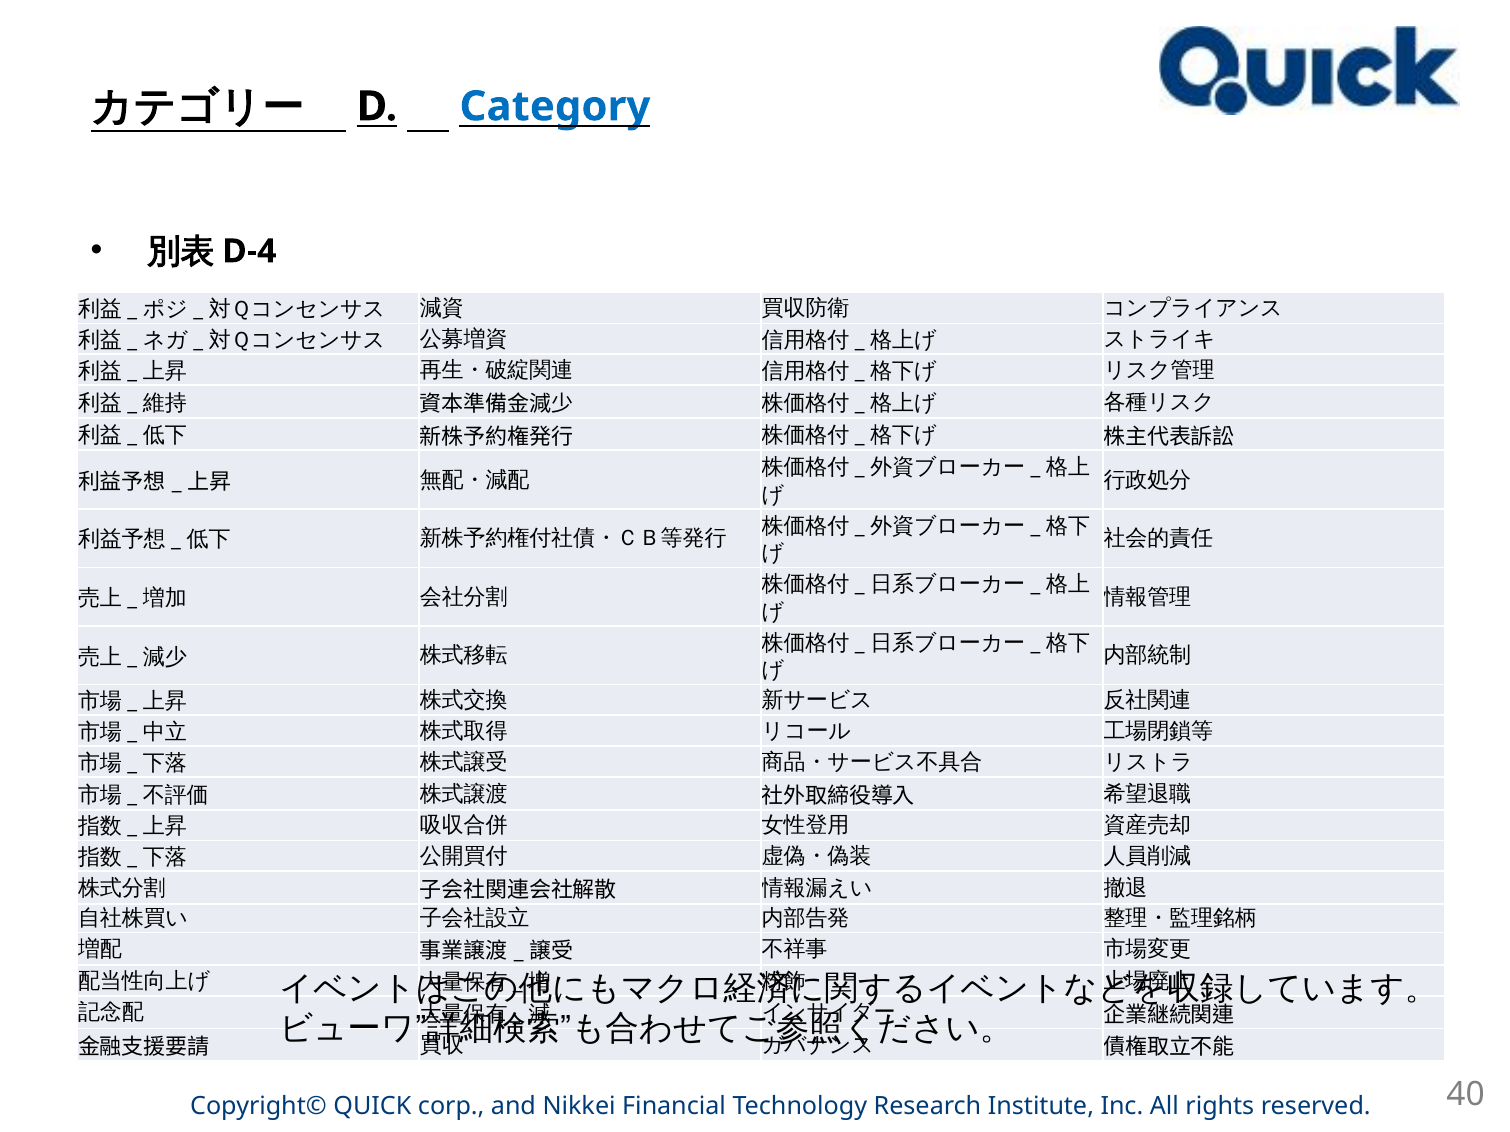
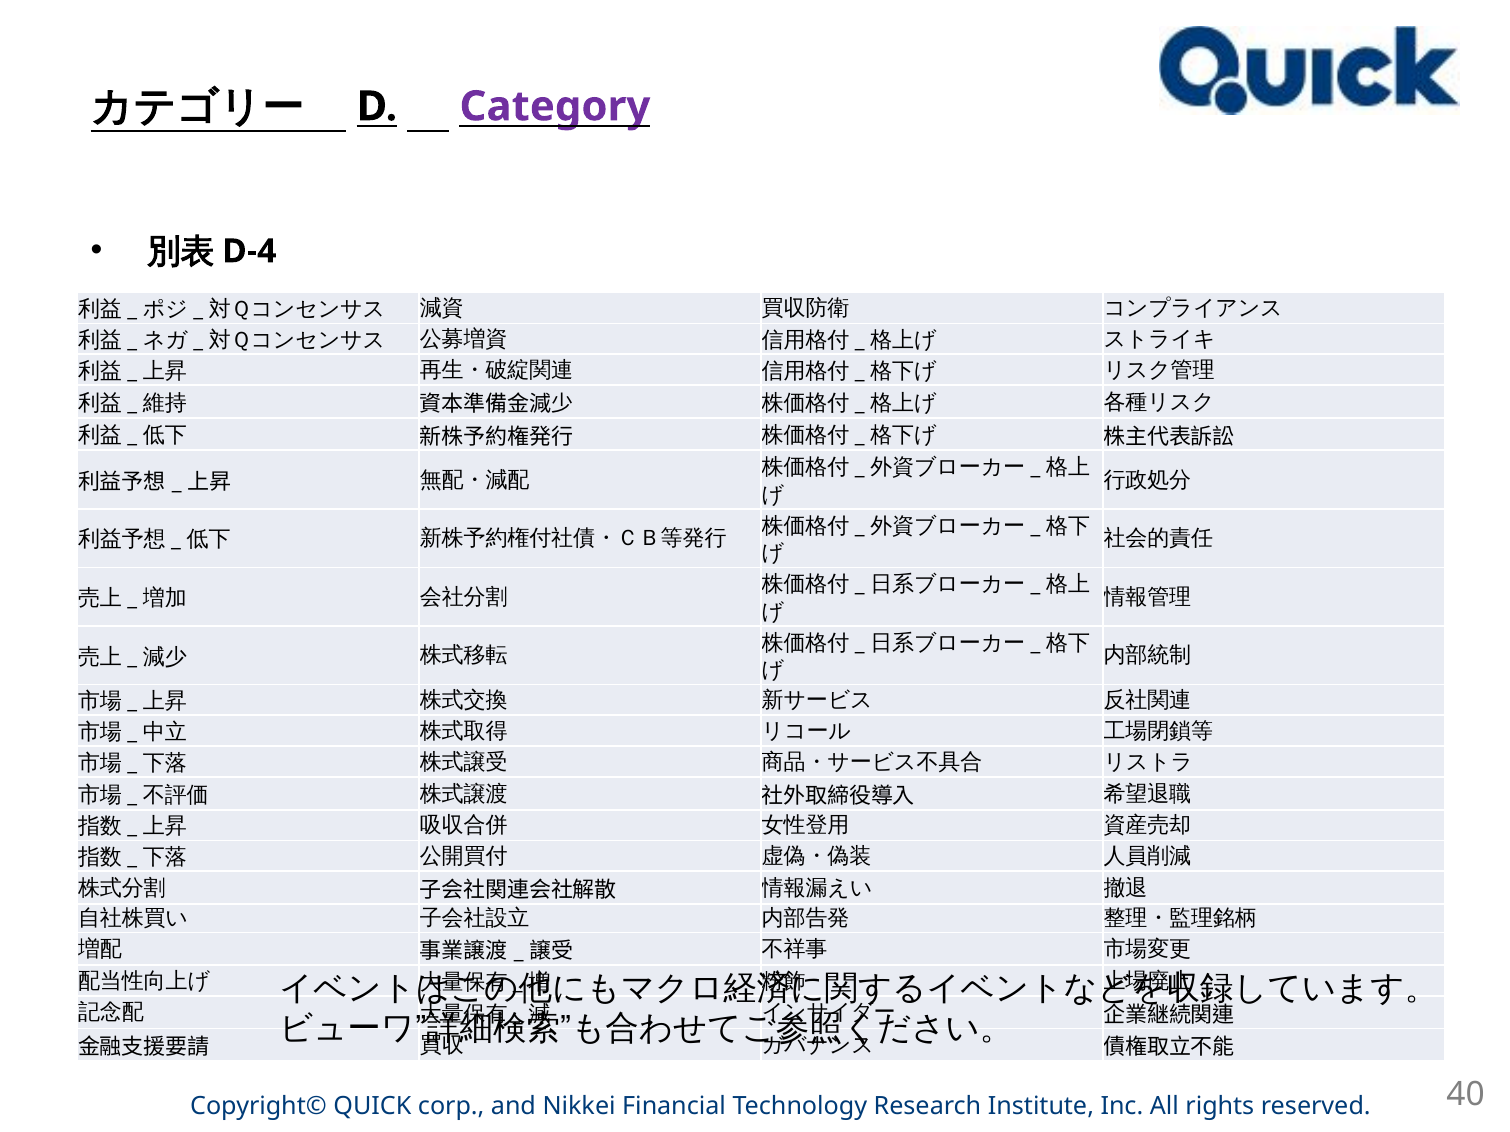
Category colour: blue -> purple
